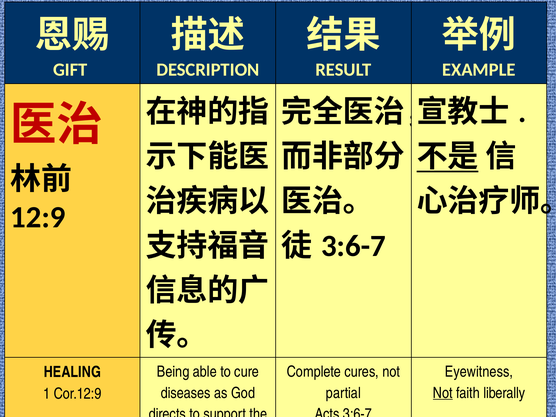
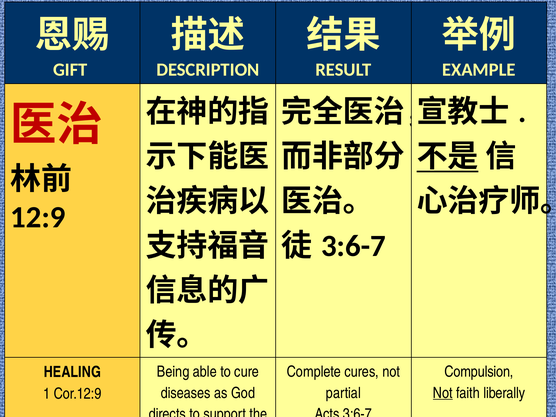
Eyewitness: Eyewitness -> Compulsion
